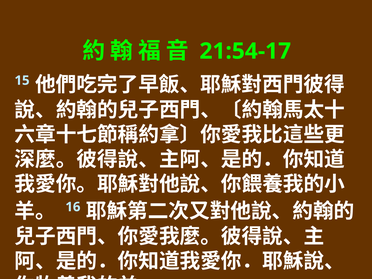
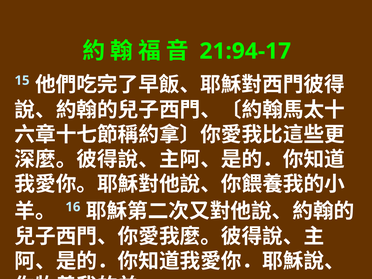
21:54-17: 21:54-17 -> 21:94-17
